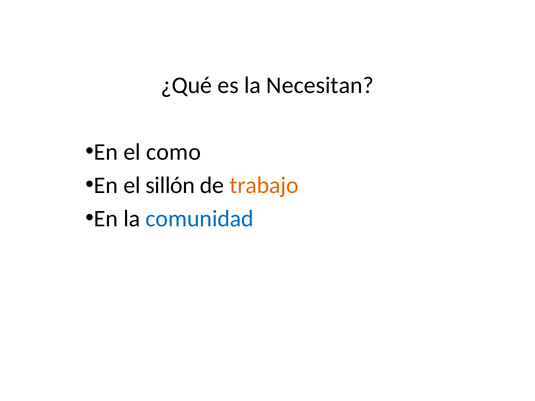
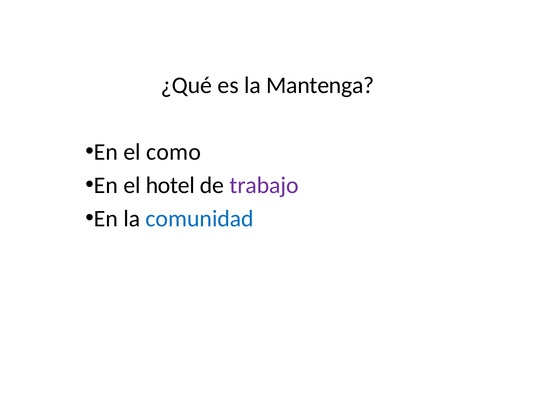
Necesitan: Necesitan -> Mantenga
sillón: sillón -> hotel
trabajo colour: orange -> purple
